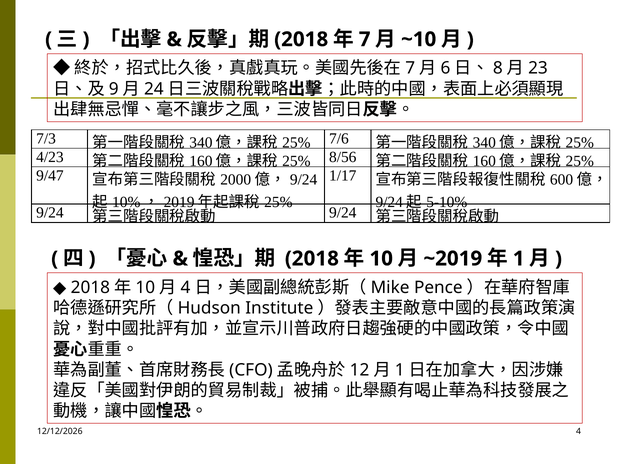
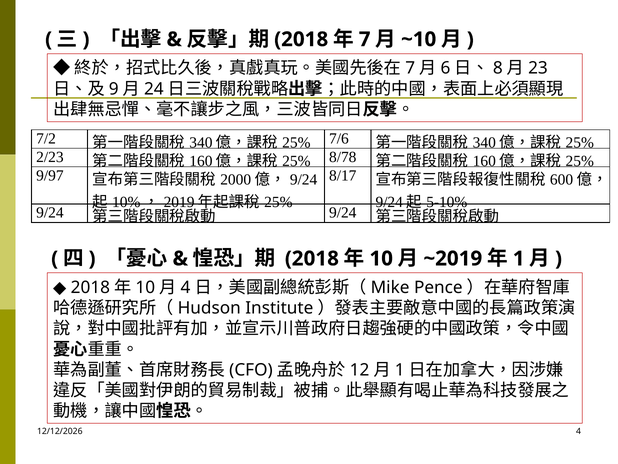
7/3: 7/3 -> 7/2
4/23: 4/23 -> 2/23
8/56: 8/56 -> 8/78
9/47: 9/47 -> 9/97
1/17: 1/17 -> 8/17
